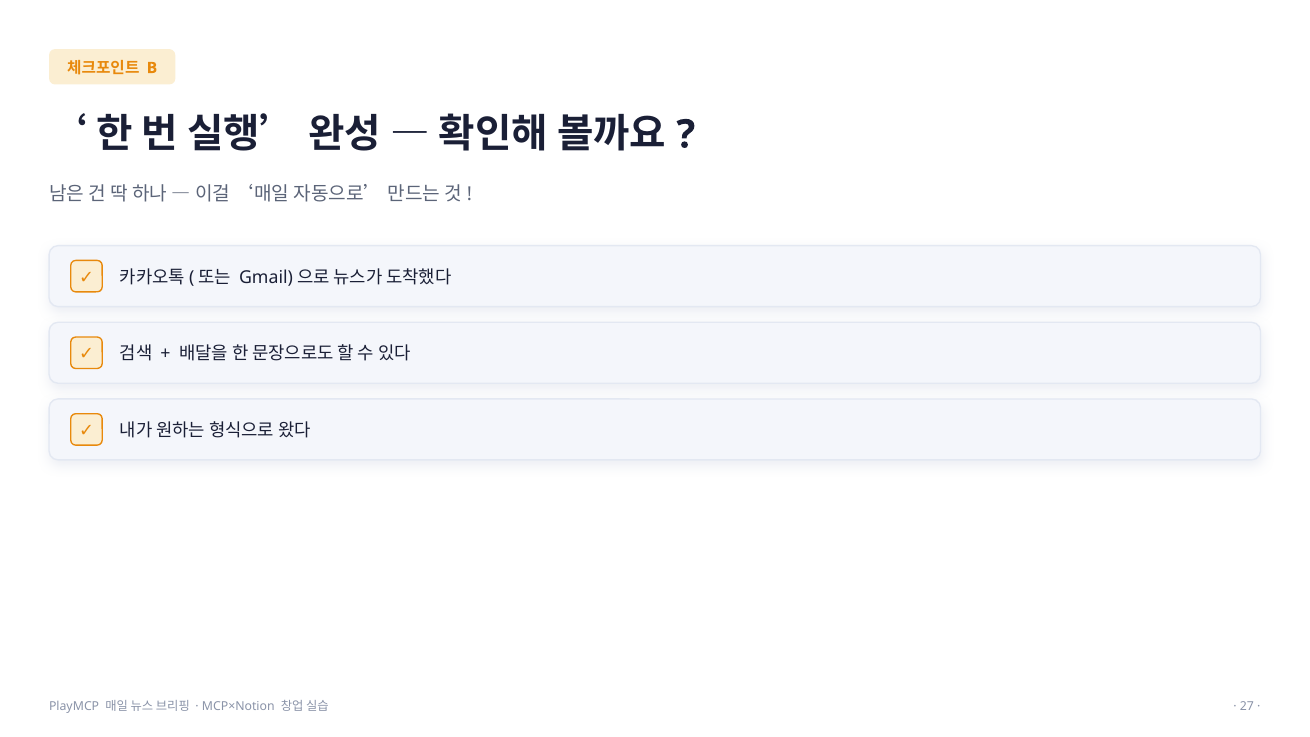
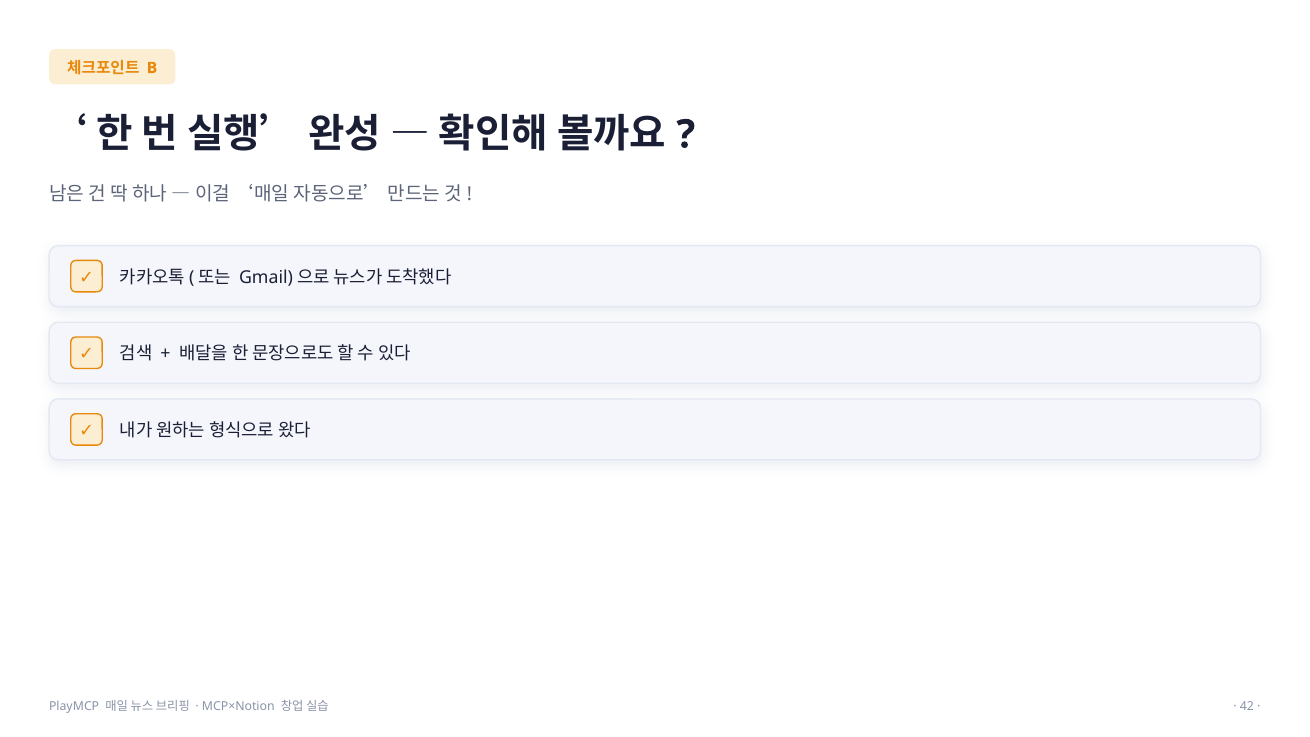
27: 27 -> 42
